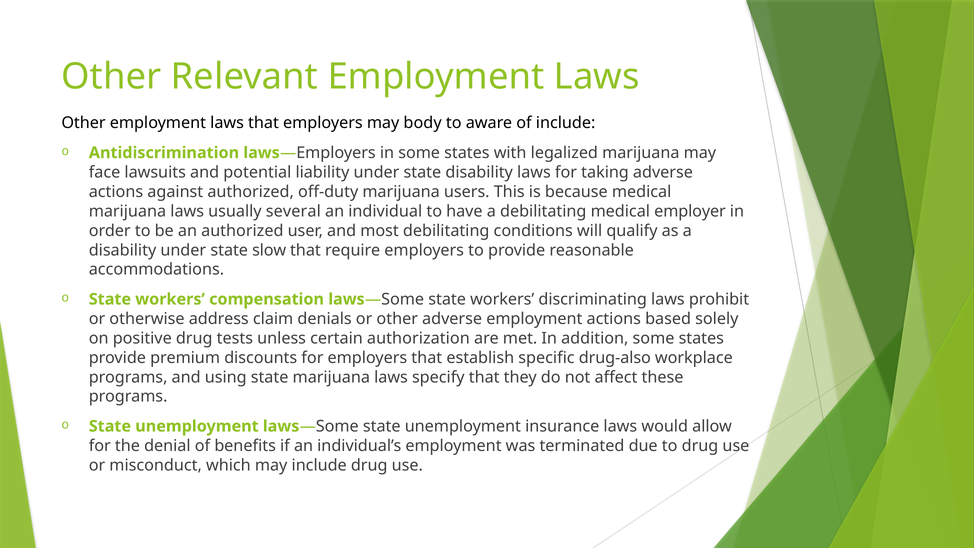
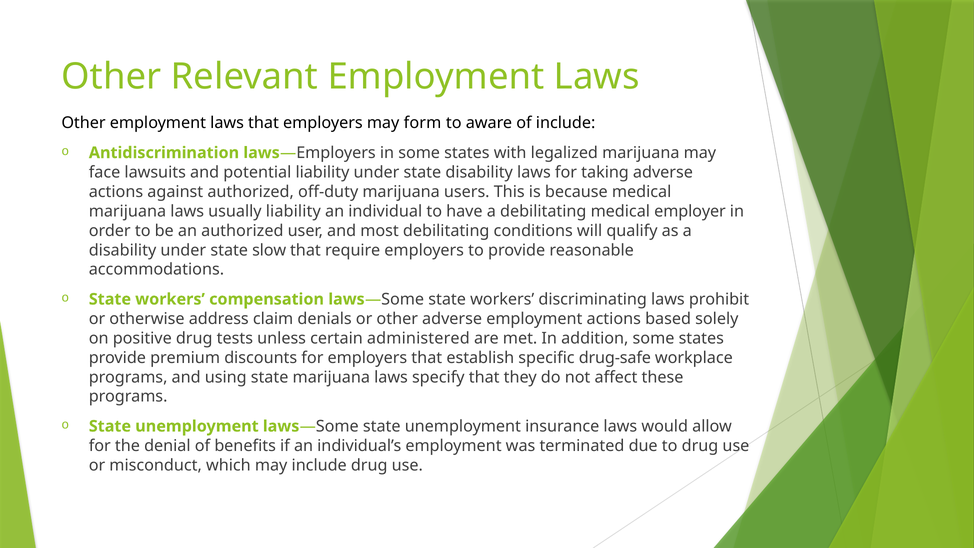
body: body -> form
usually several: several -> liability
authorization: authorization -> administered
drug-also: drug-also -> drug-safe
